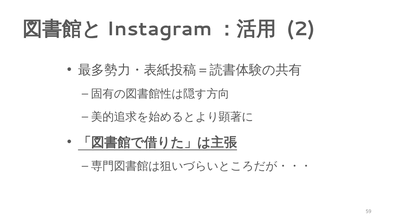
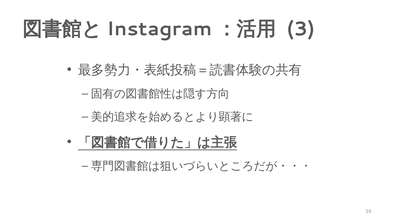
2: 2 -> 3
